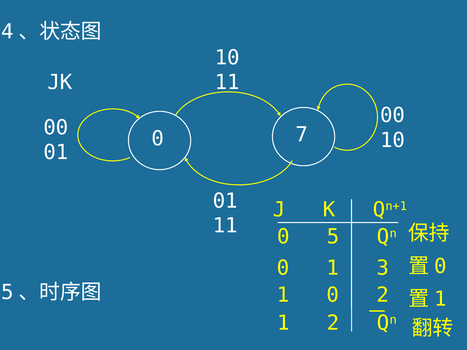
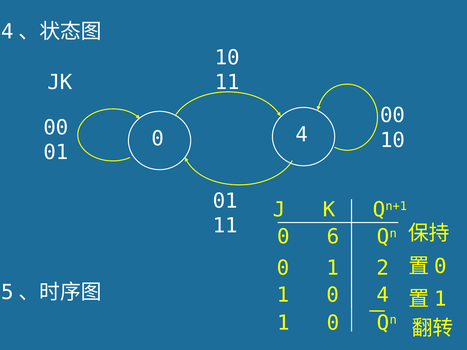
7 at (302, 135): 7 -> 4
5: 5 -> 6
3: 3 -> 2
1 0 2: 2 -> 4
2 at (333, 323): 2 -> 0
